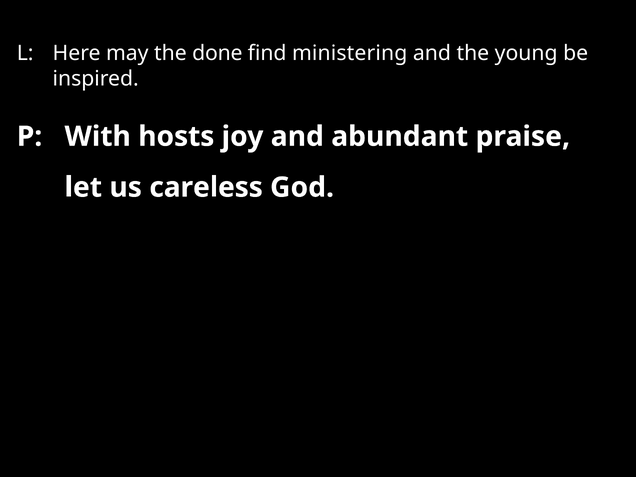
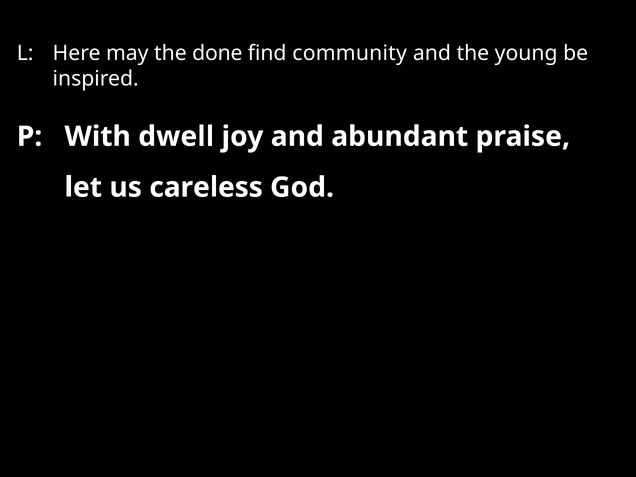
ministering: ministering -> community
hosts: hosts -> dwell
